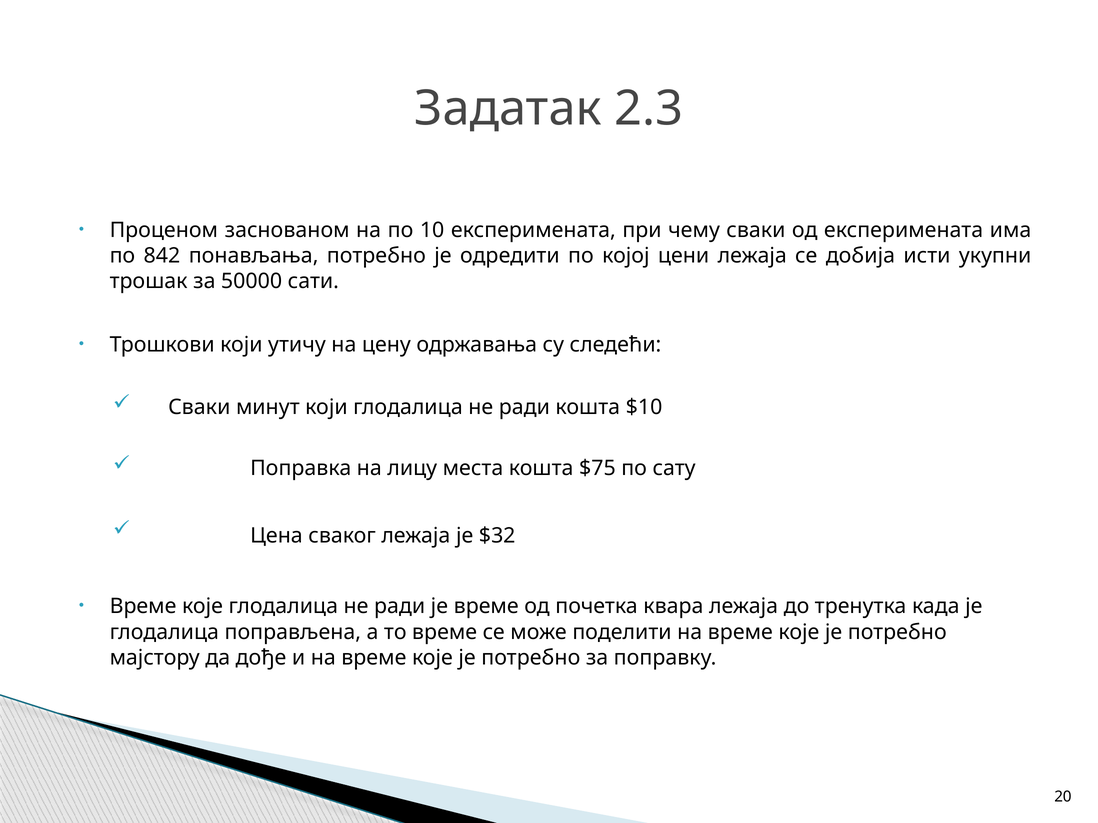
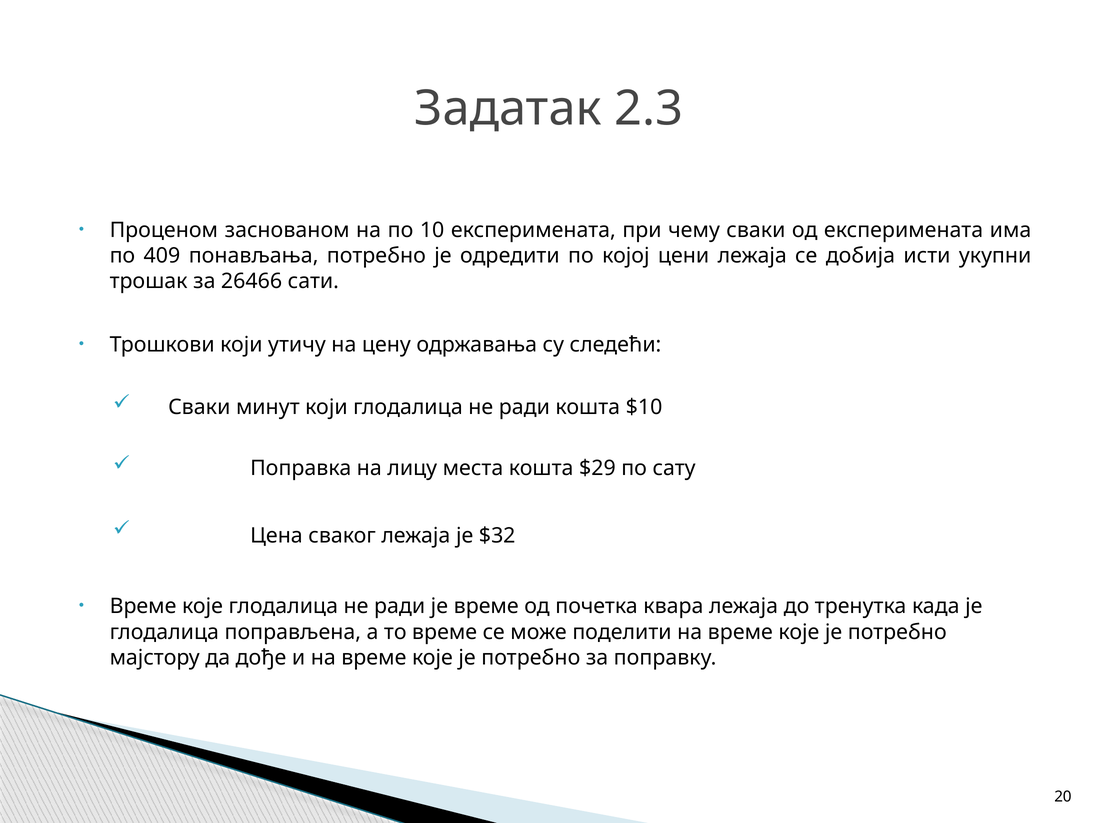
842: 842 -> 409
50000: 50000 -> 26466
$75: $75 -> $29
